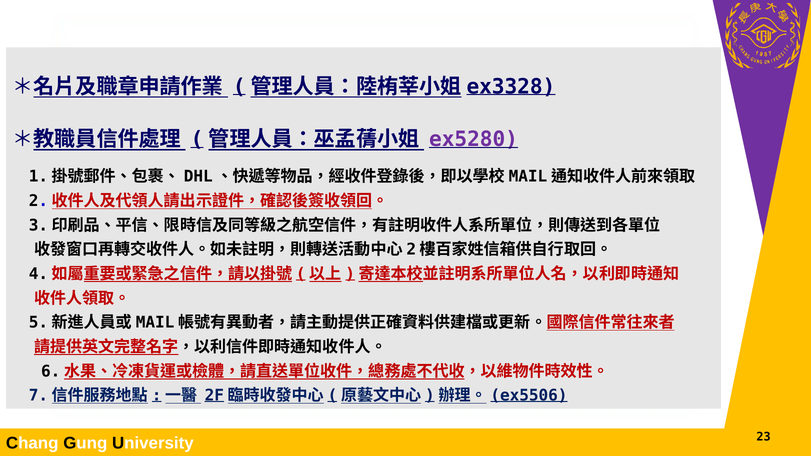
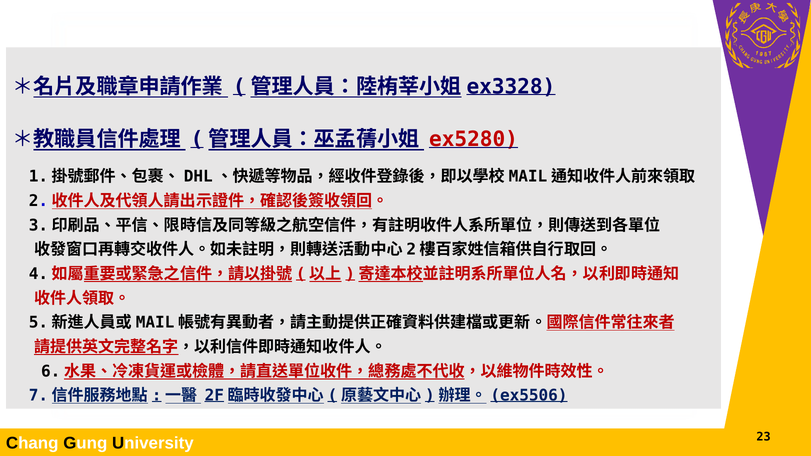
ex5280 colour: purple -> red
